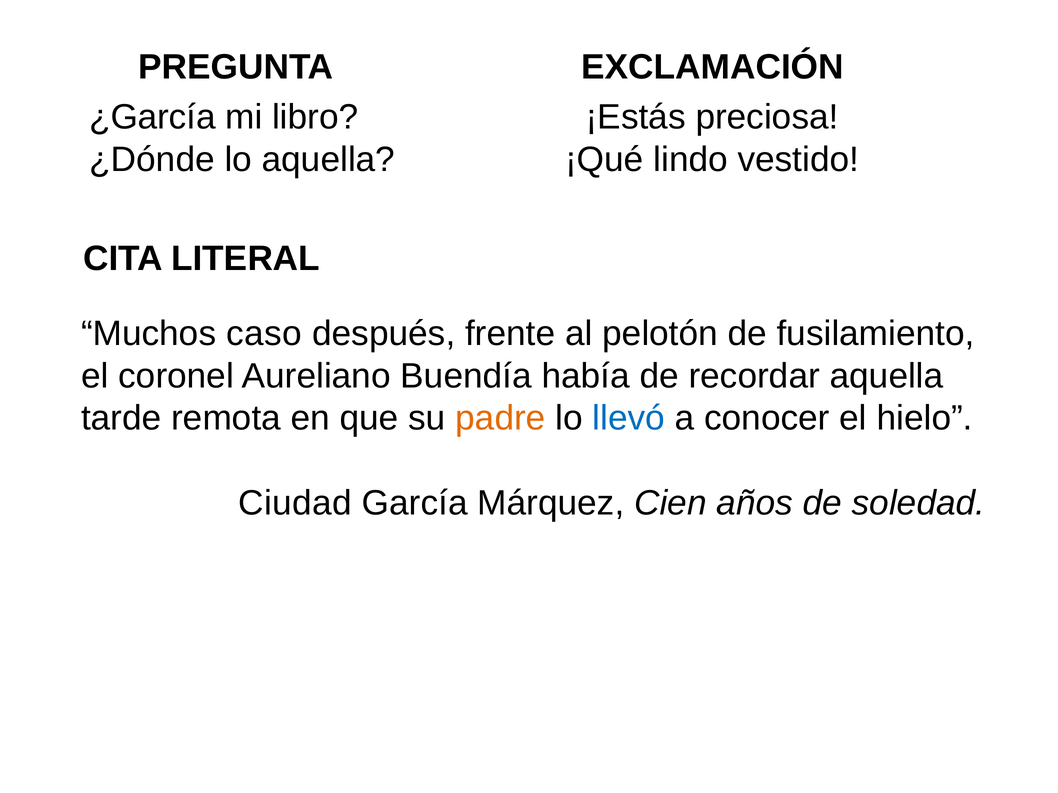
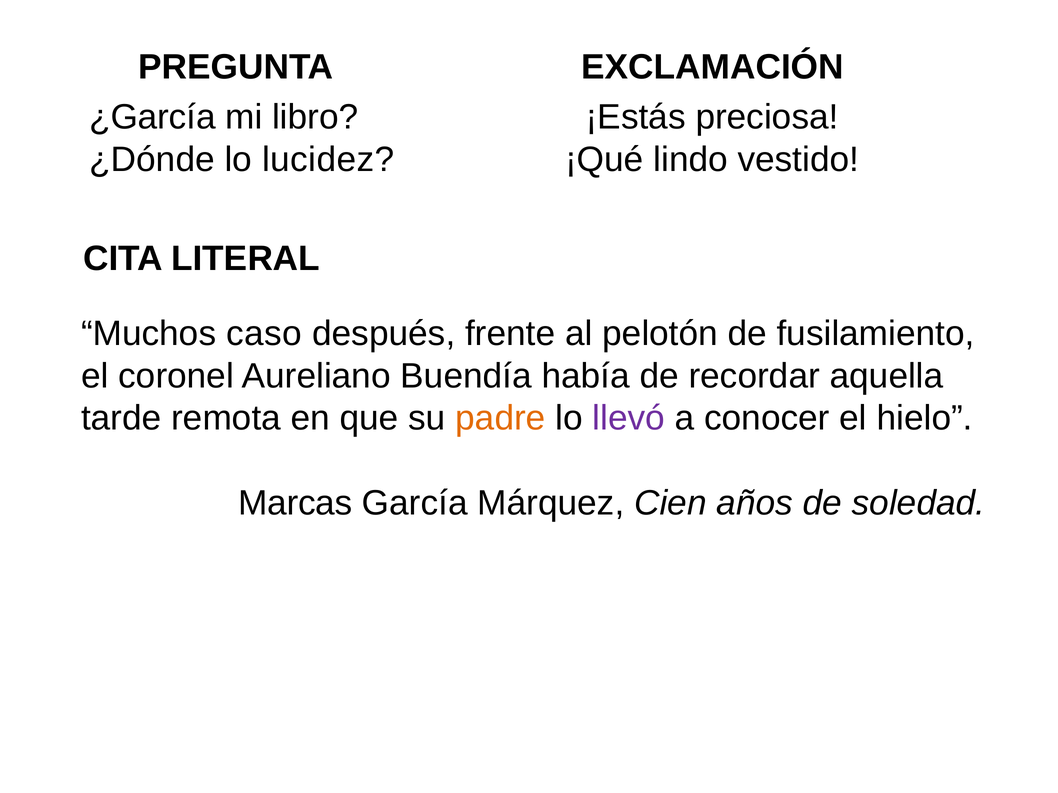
lo aquella: aquella -> lucidez
llevó colour: blue -> purple
Ciudad: Ciudad -> Marcas
